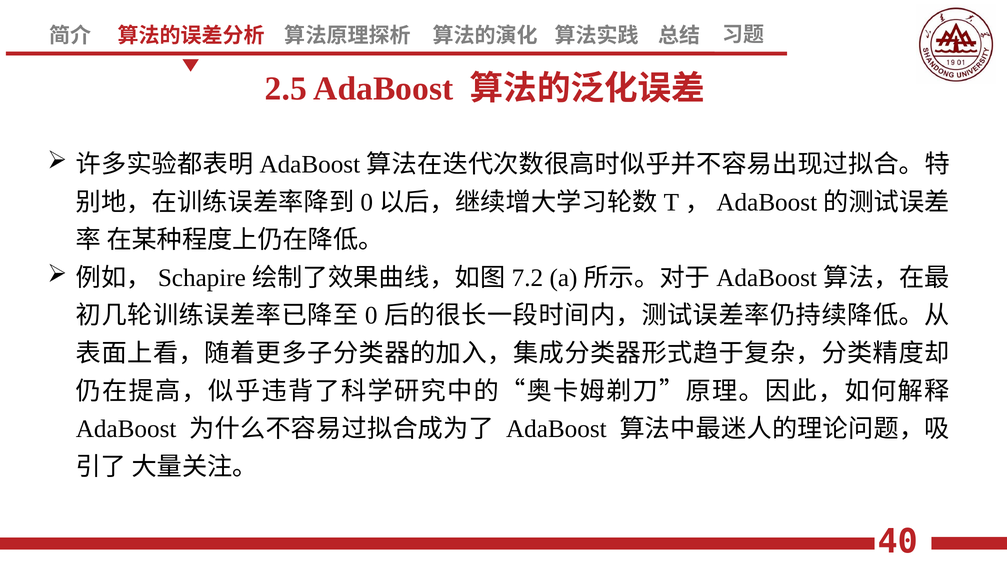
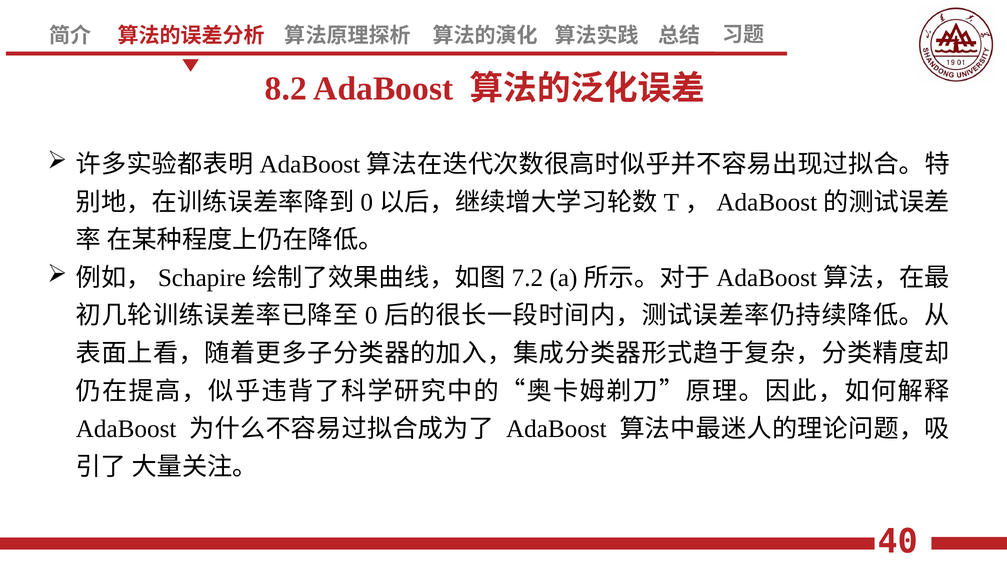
2.5: 2.5 -> 8.2
